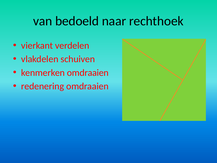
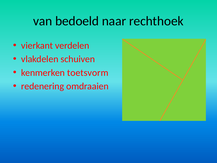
kenmerken omdraaien: omdraaien -> toetsvorm
